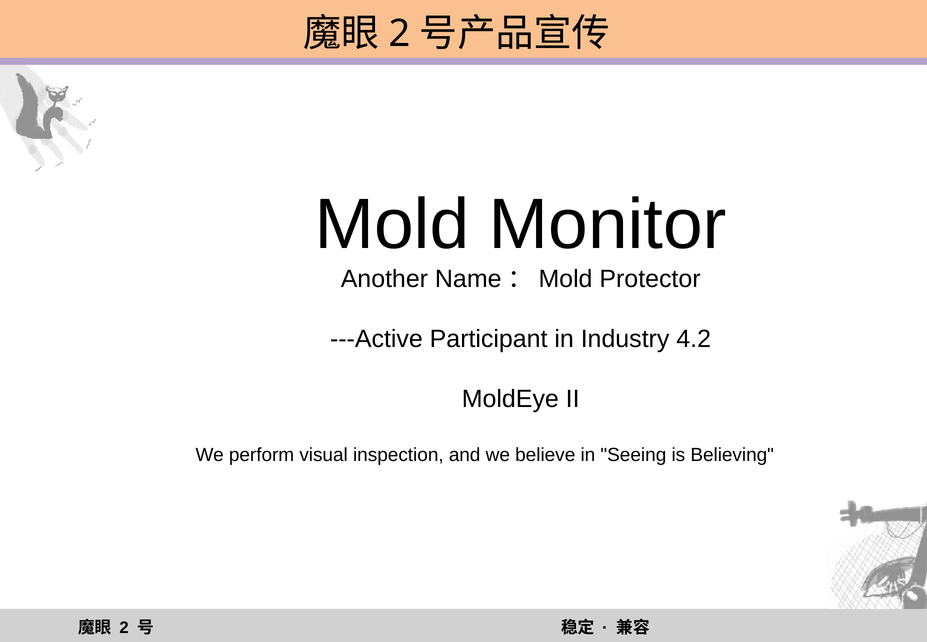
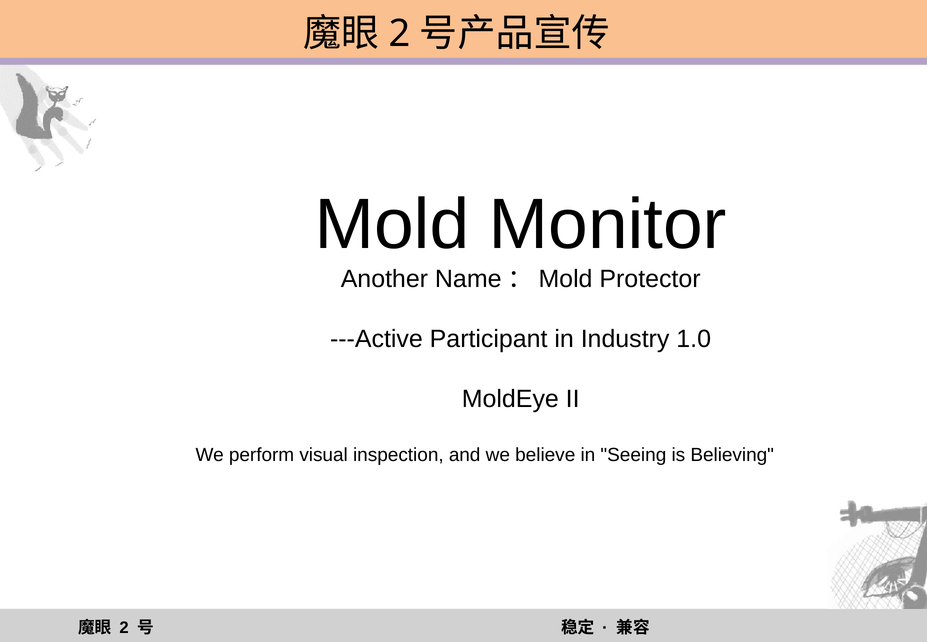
4.2: 4.2 -> 1.0
